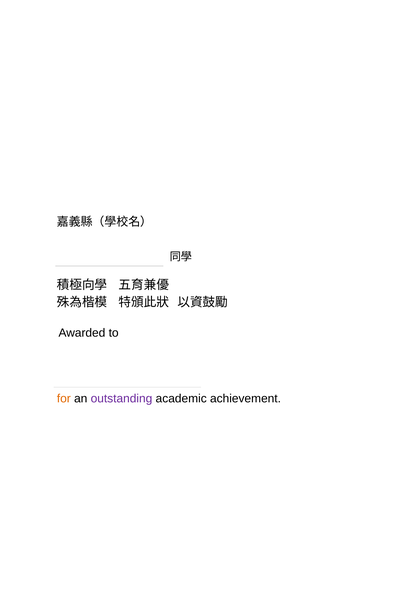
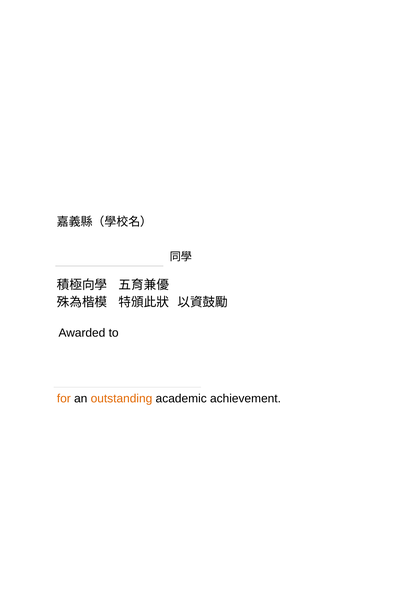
outstanding colour: purple -> orange
